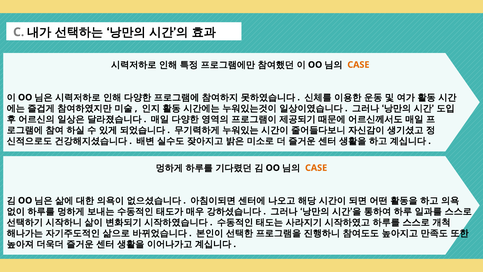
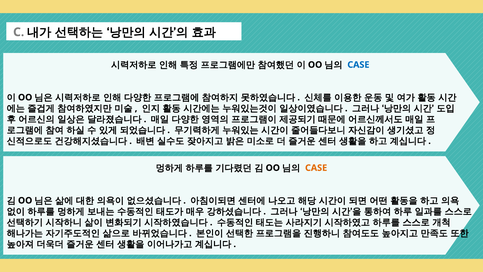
CASE at (358, 65) colour: orange -> blue
